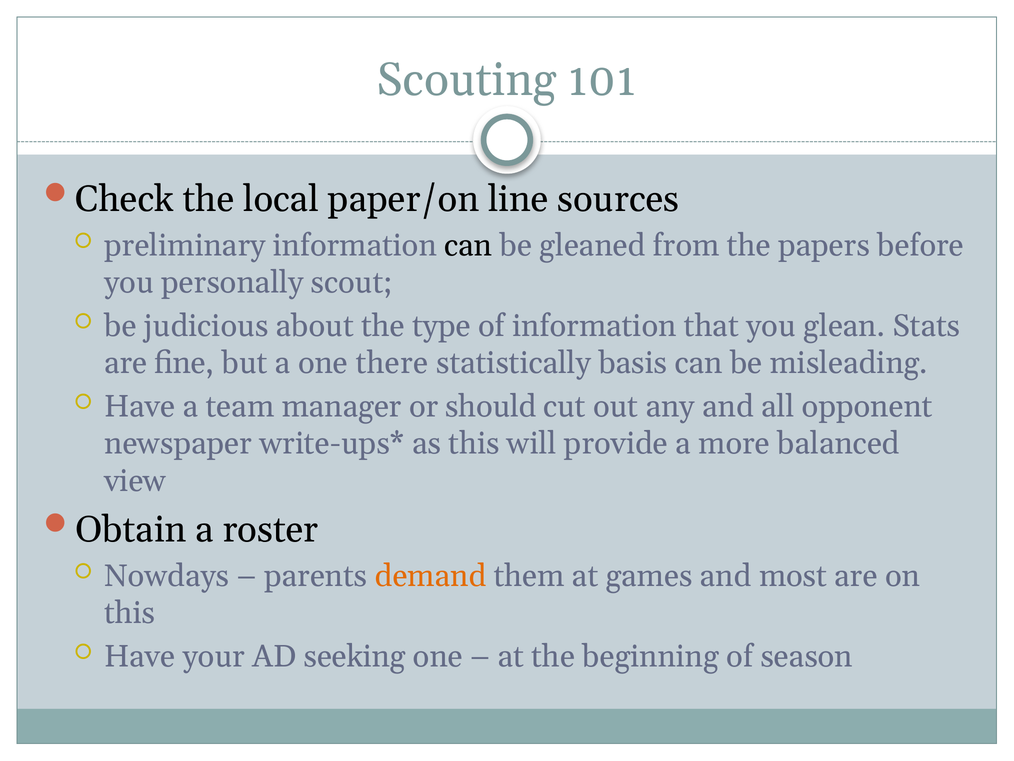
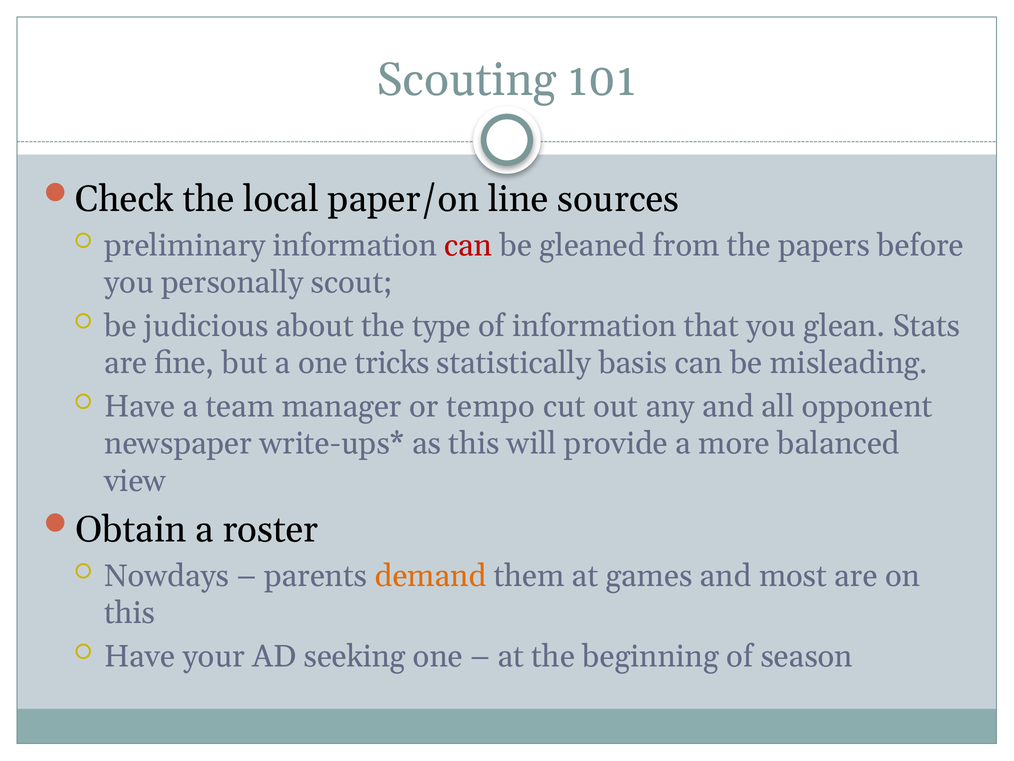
can at (468, 245) colour: black -> red
there: there -> tricks
should: should -> tempo
